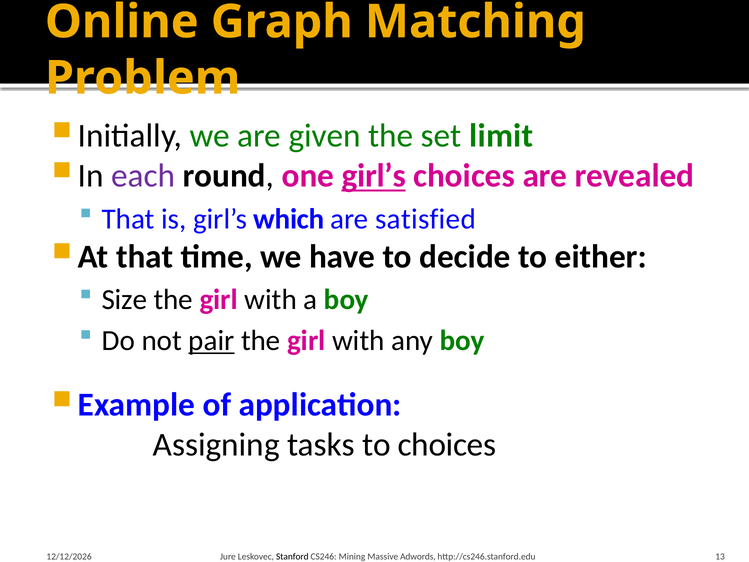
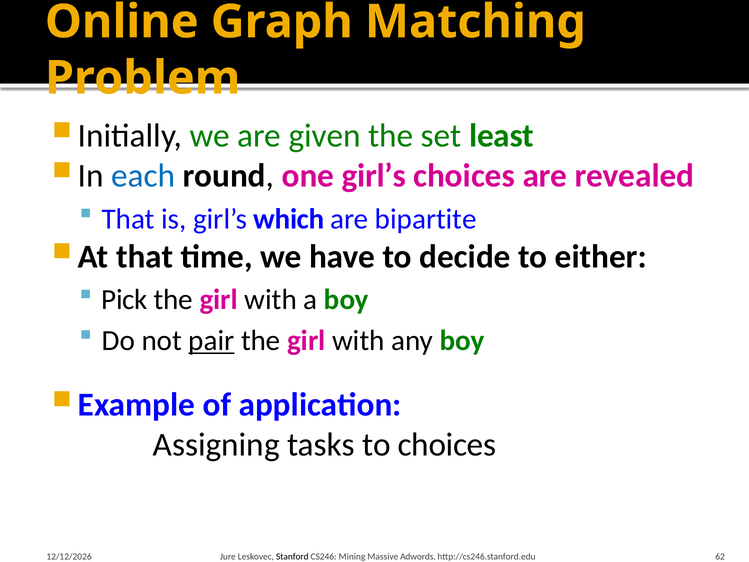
limit: limit -> least
each colour: purple -> blue
girl’s at (374, 176) underline: present -> none
satisfied: satisfied -> bipartite
Size: Size -> Pick
13: 13 -> 62
